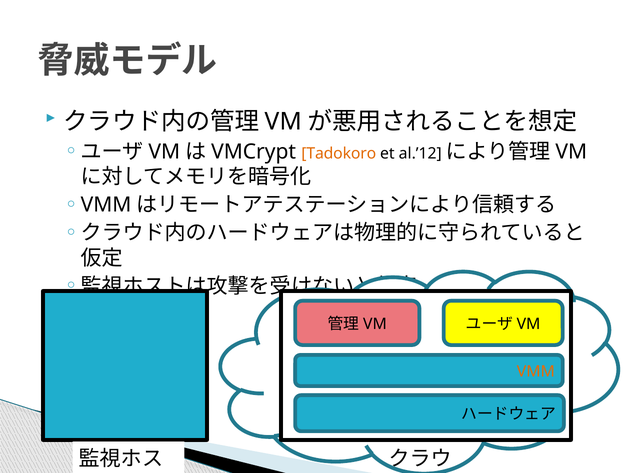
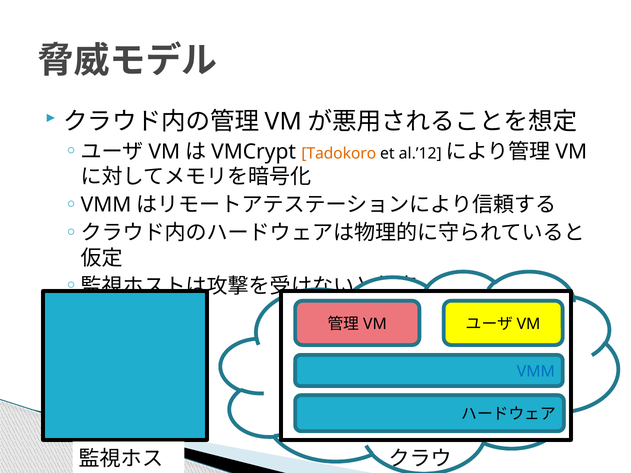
VMM at (536, 372) colour: orange -> blue
